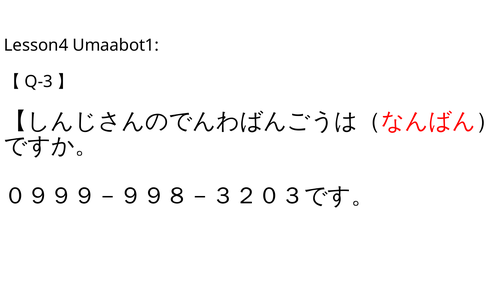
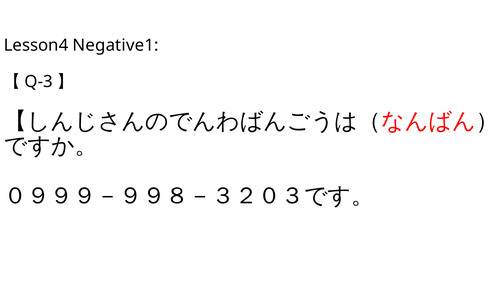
Umaabot1: Umaabot1 -> Negative1
